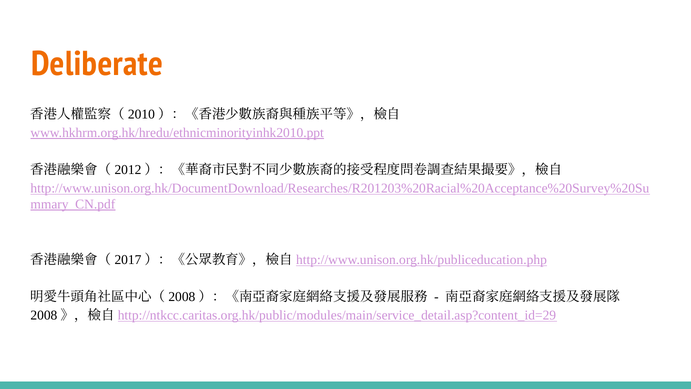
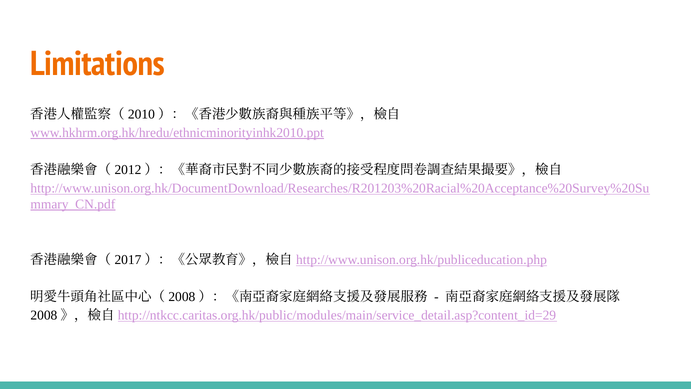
Deliberate: Deliberate -> Limitations
